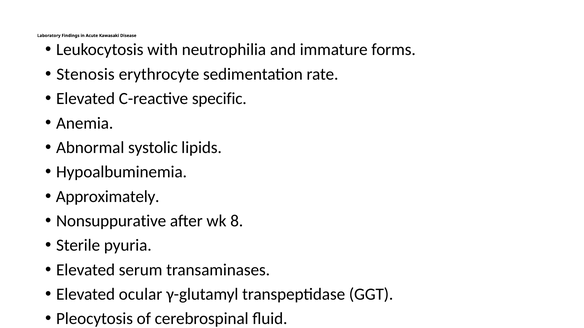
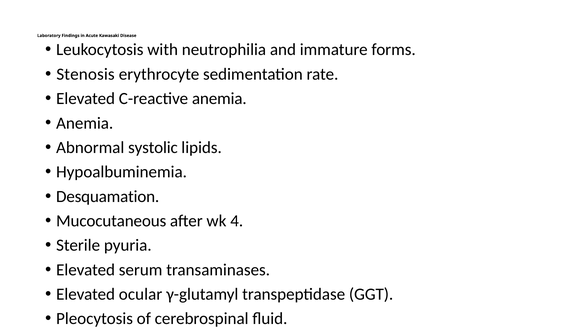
C-reactive specific: specific -> anemia
Approximately: Approximately -> Desquamation
Nonsuppurative: Nonsuppurative -> Mucocutaneous
8: 8 -> 4
